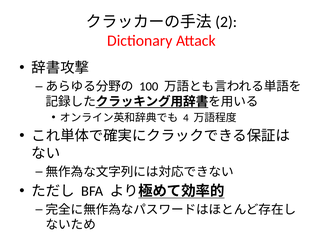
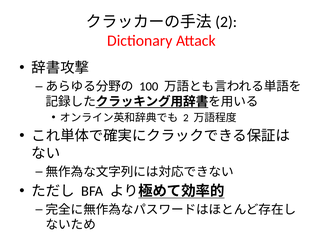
4: 4 -> 2
